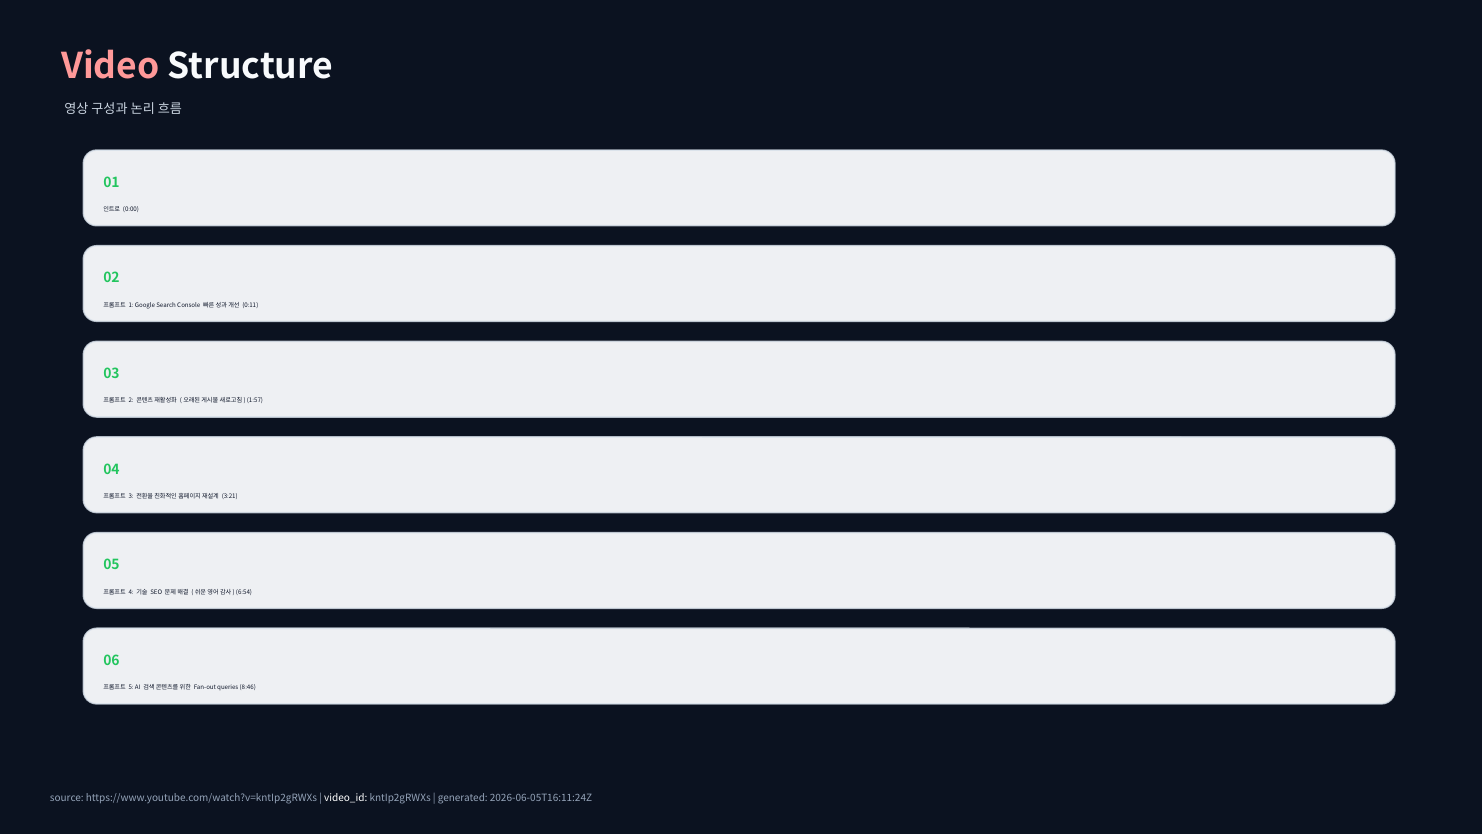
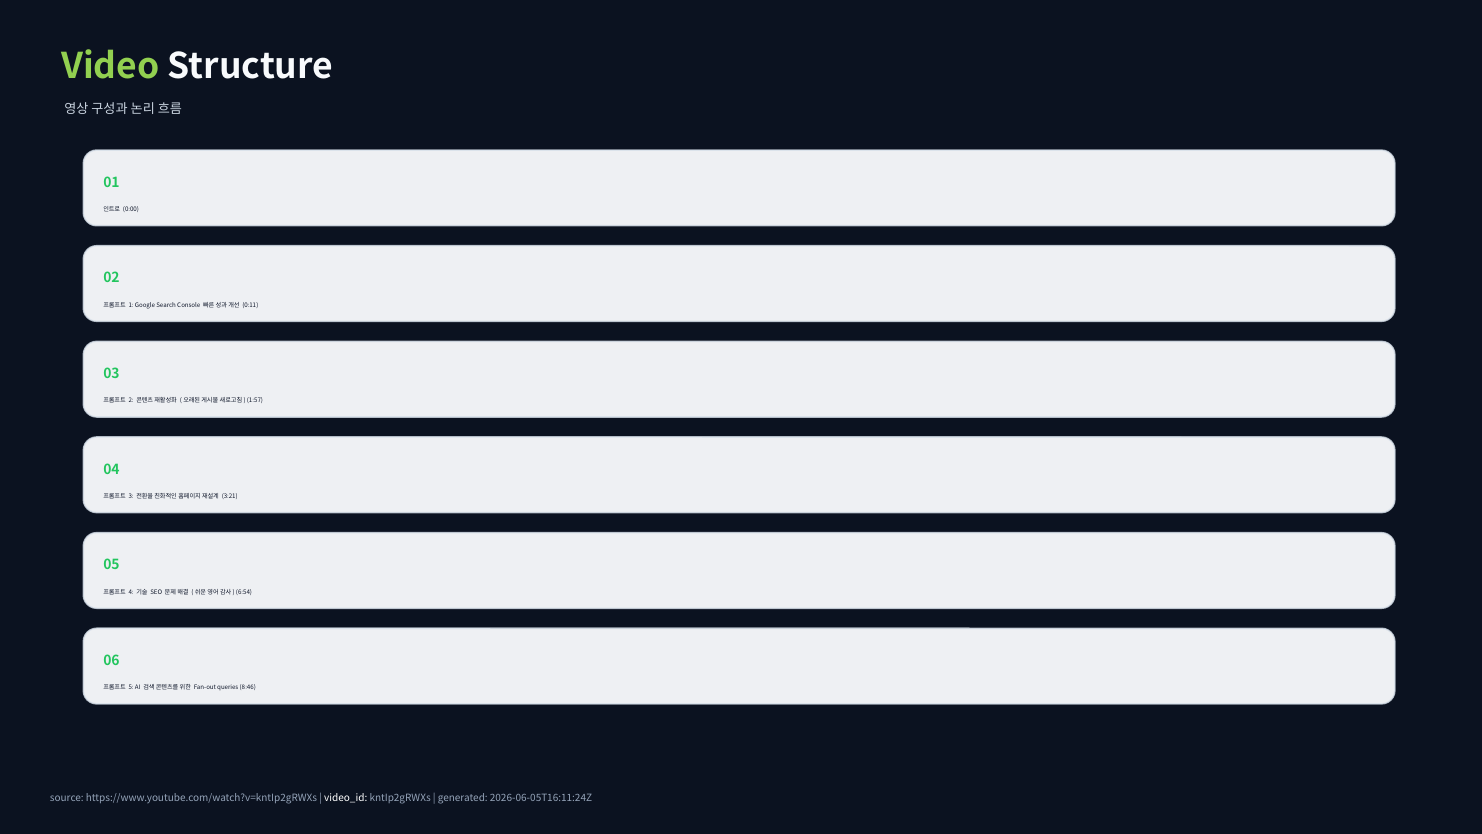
Video colour: pink -> light green
